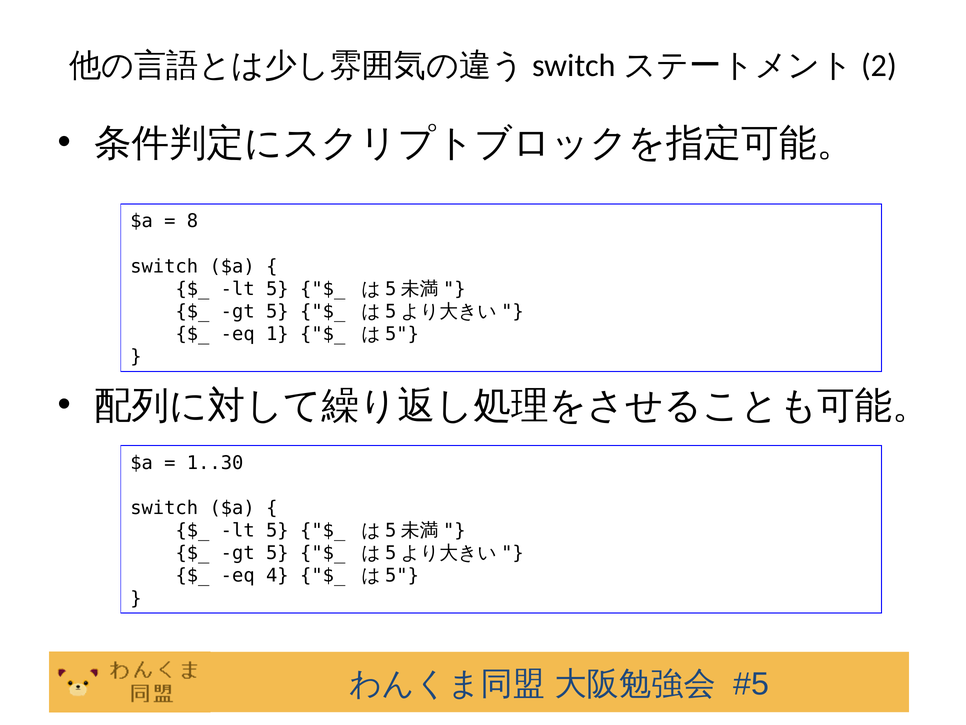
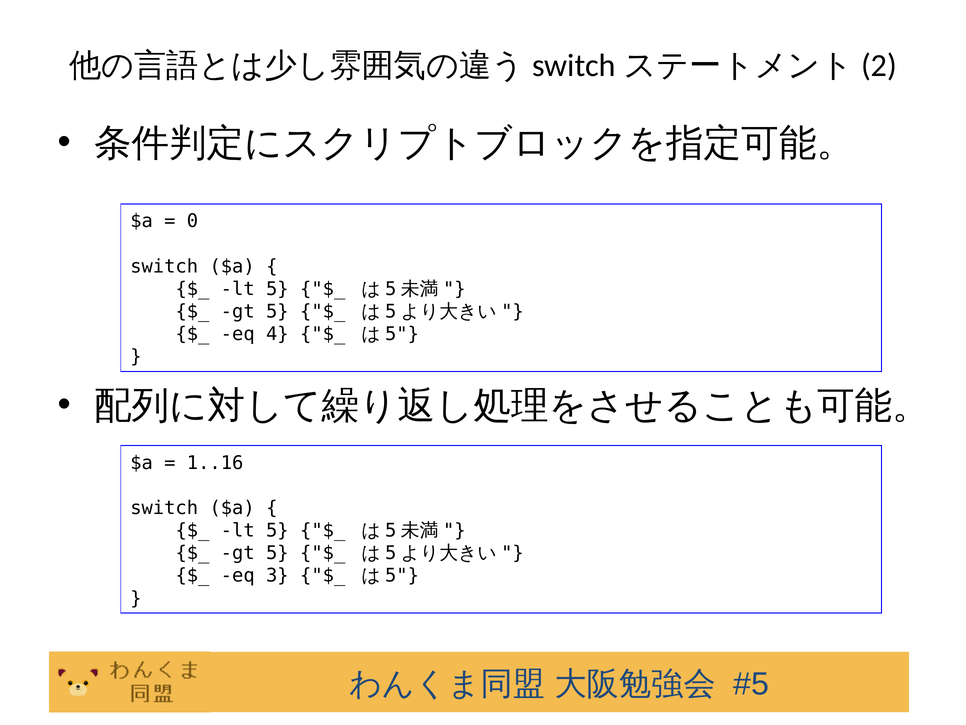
8: 8 -> 0
1: 1 -> 4
1..30: 1..30 -> 1..16
4: 4 -> 3
